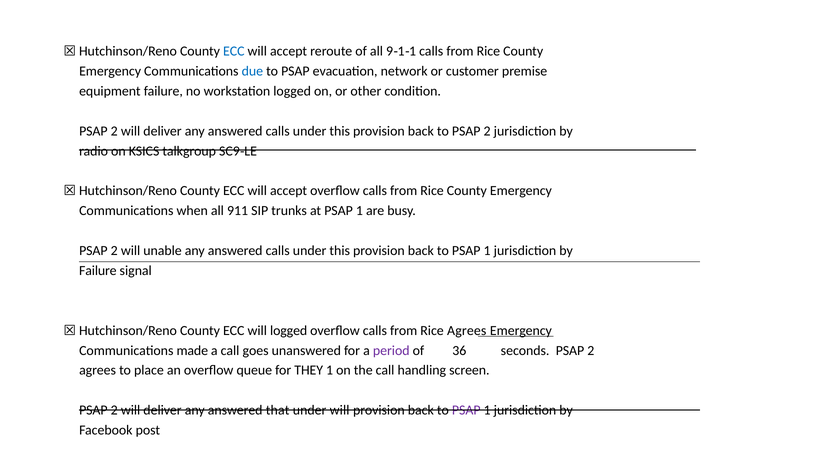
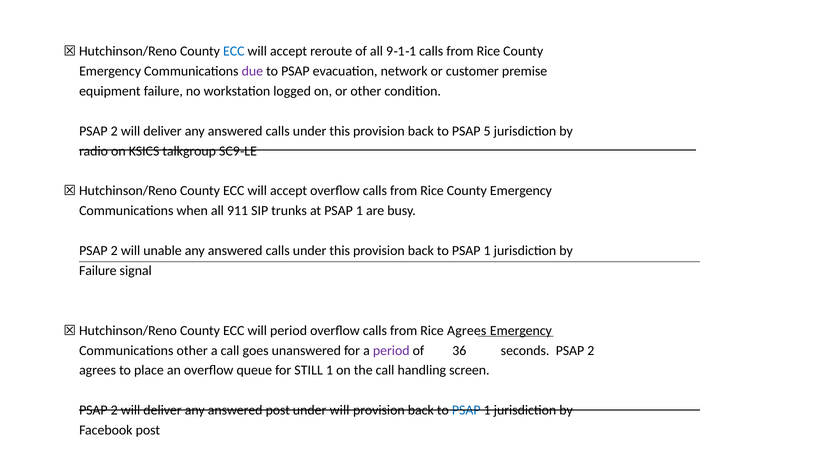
due colour: blue -> purple
to PSAP 2: 2 -> 5
will logged: logged -> period
Communications made: made -> other
THEY: THEY -> STILL
answered that: that -> post
PSAP at (466, 411) colour: purple -> blue
